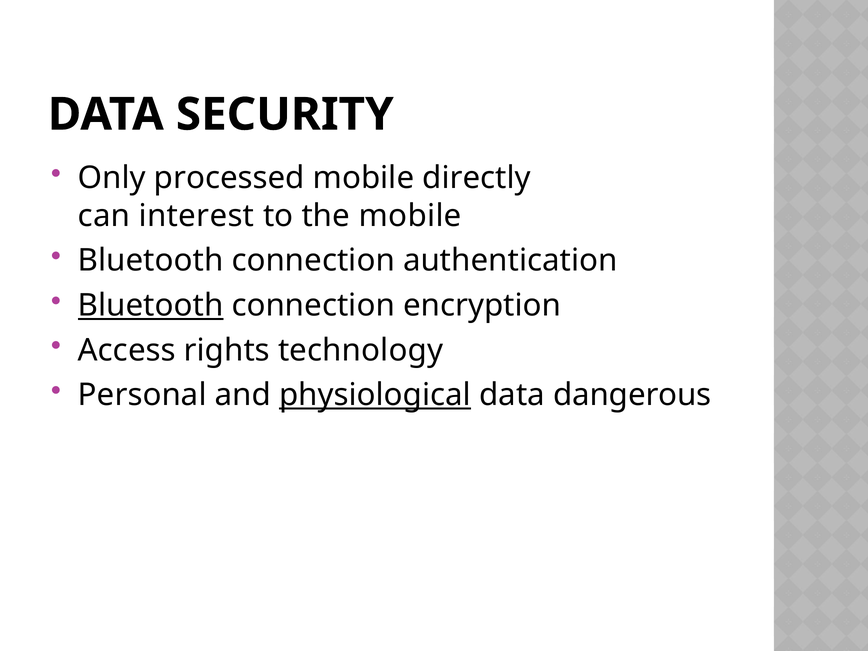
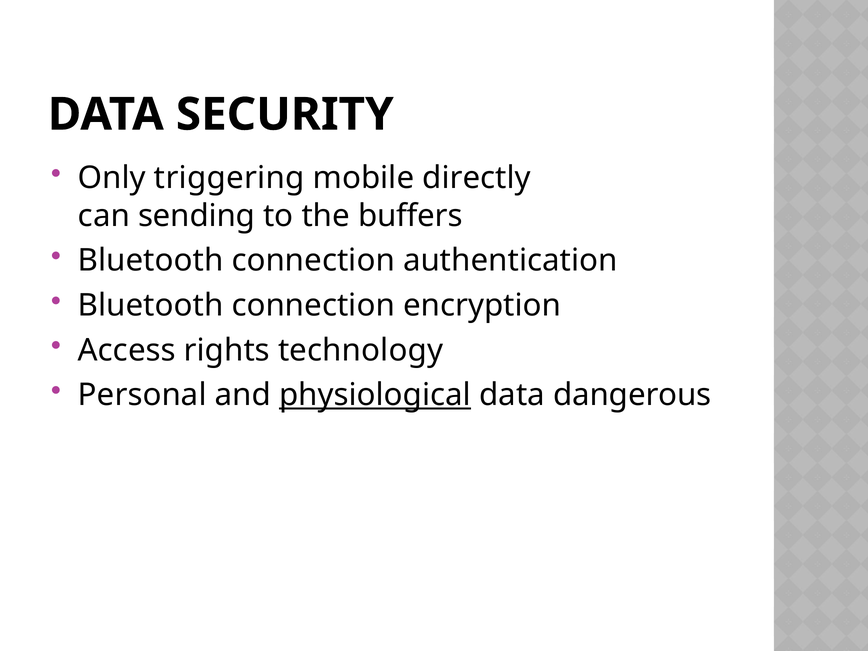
processed: processed -> triggering
interest: interest -> sending
the mobile: mobile -> buffers
Bluetooth at (151, 305) underline: present -> none
